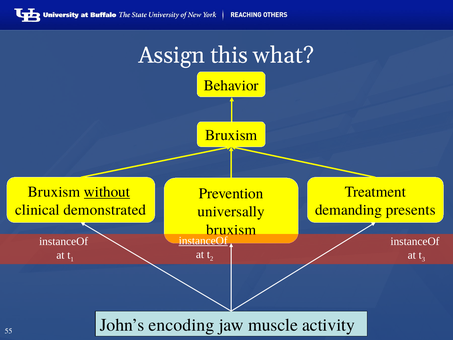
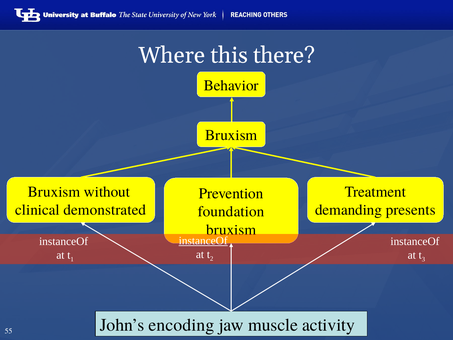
Assign: Assign -> Where
what: what -> there
without underline: present -> none
universally: universally -> foundation
